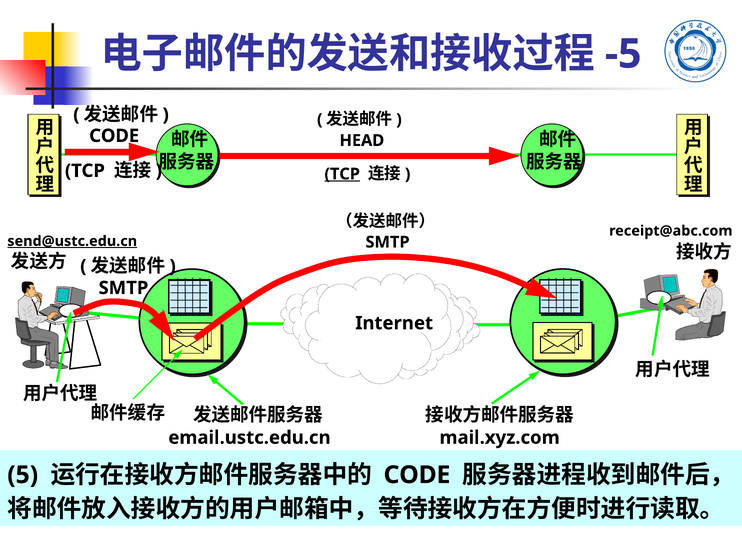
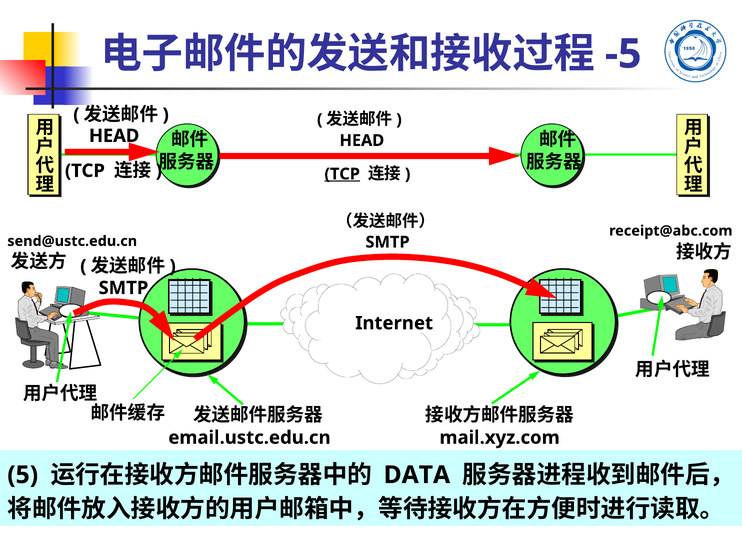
CODE at (114, 136): CODE -> HEAD
send@ustc.edu.cn underline: present -> none
CODE at (417, 474): CODE -> DATA
